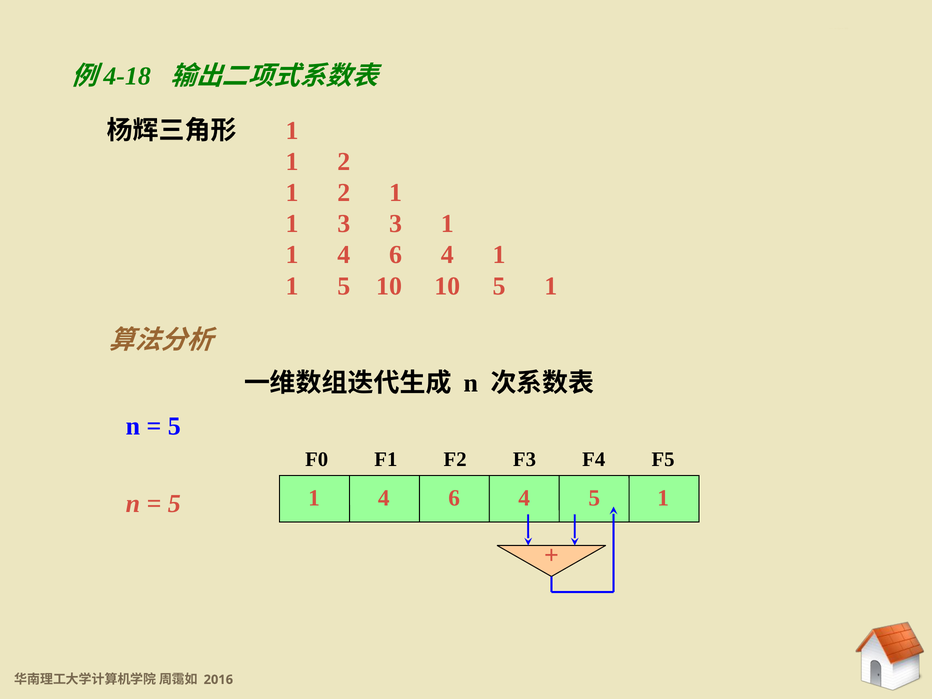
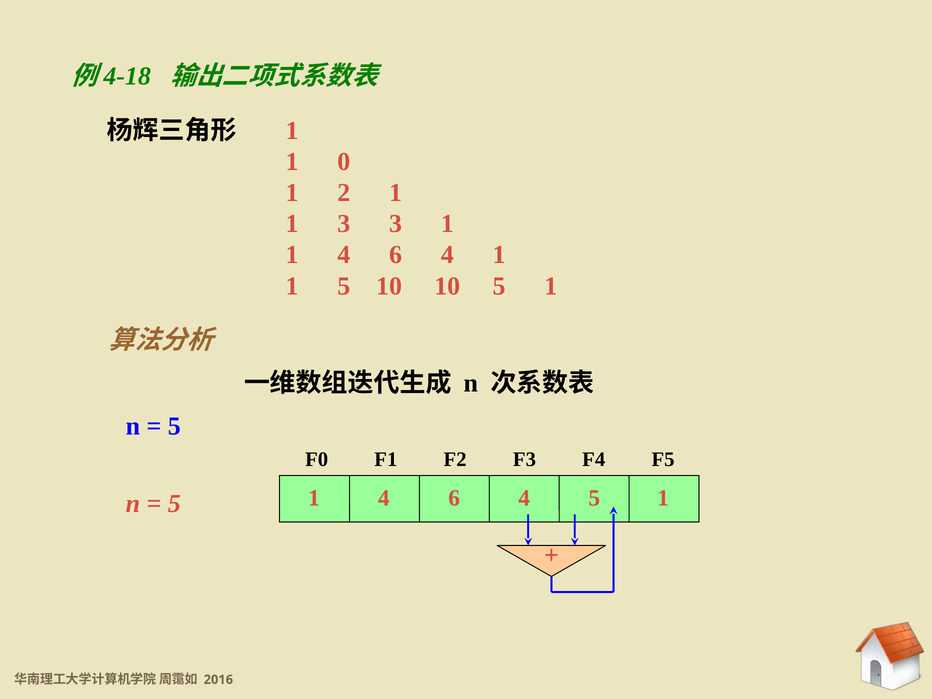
2 at (344, 162): 2 -> 0
